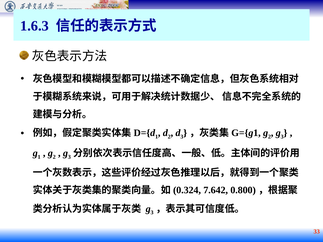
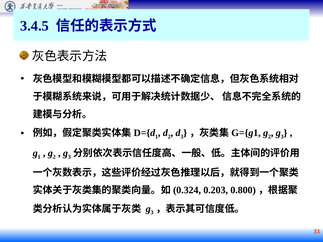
1.6.3: 1.6.3 -> 3.4.5
7.642: 7.642 -> 0.203
